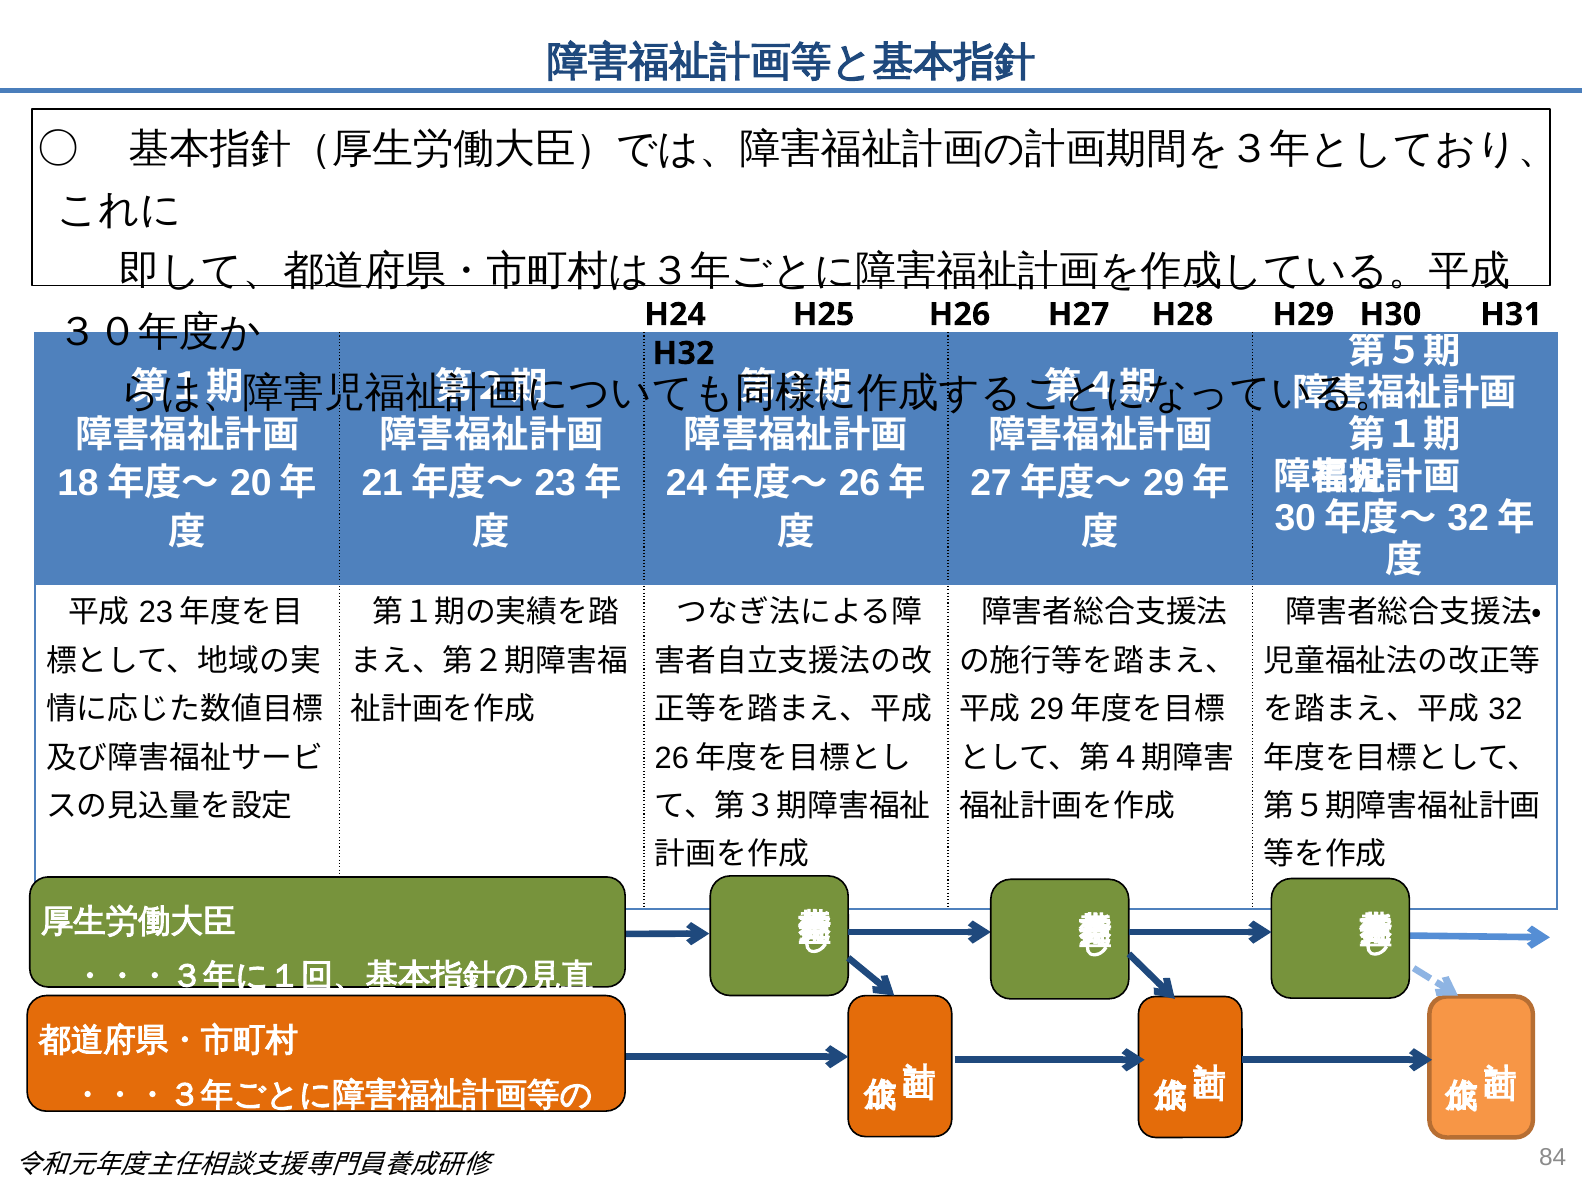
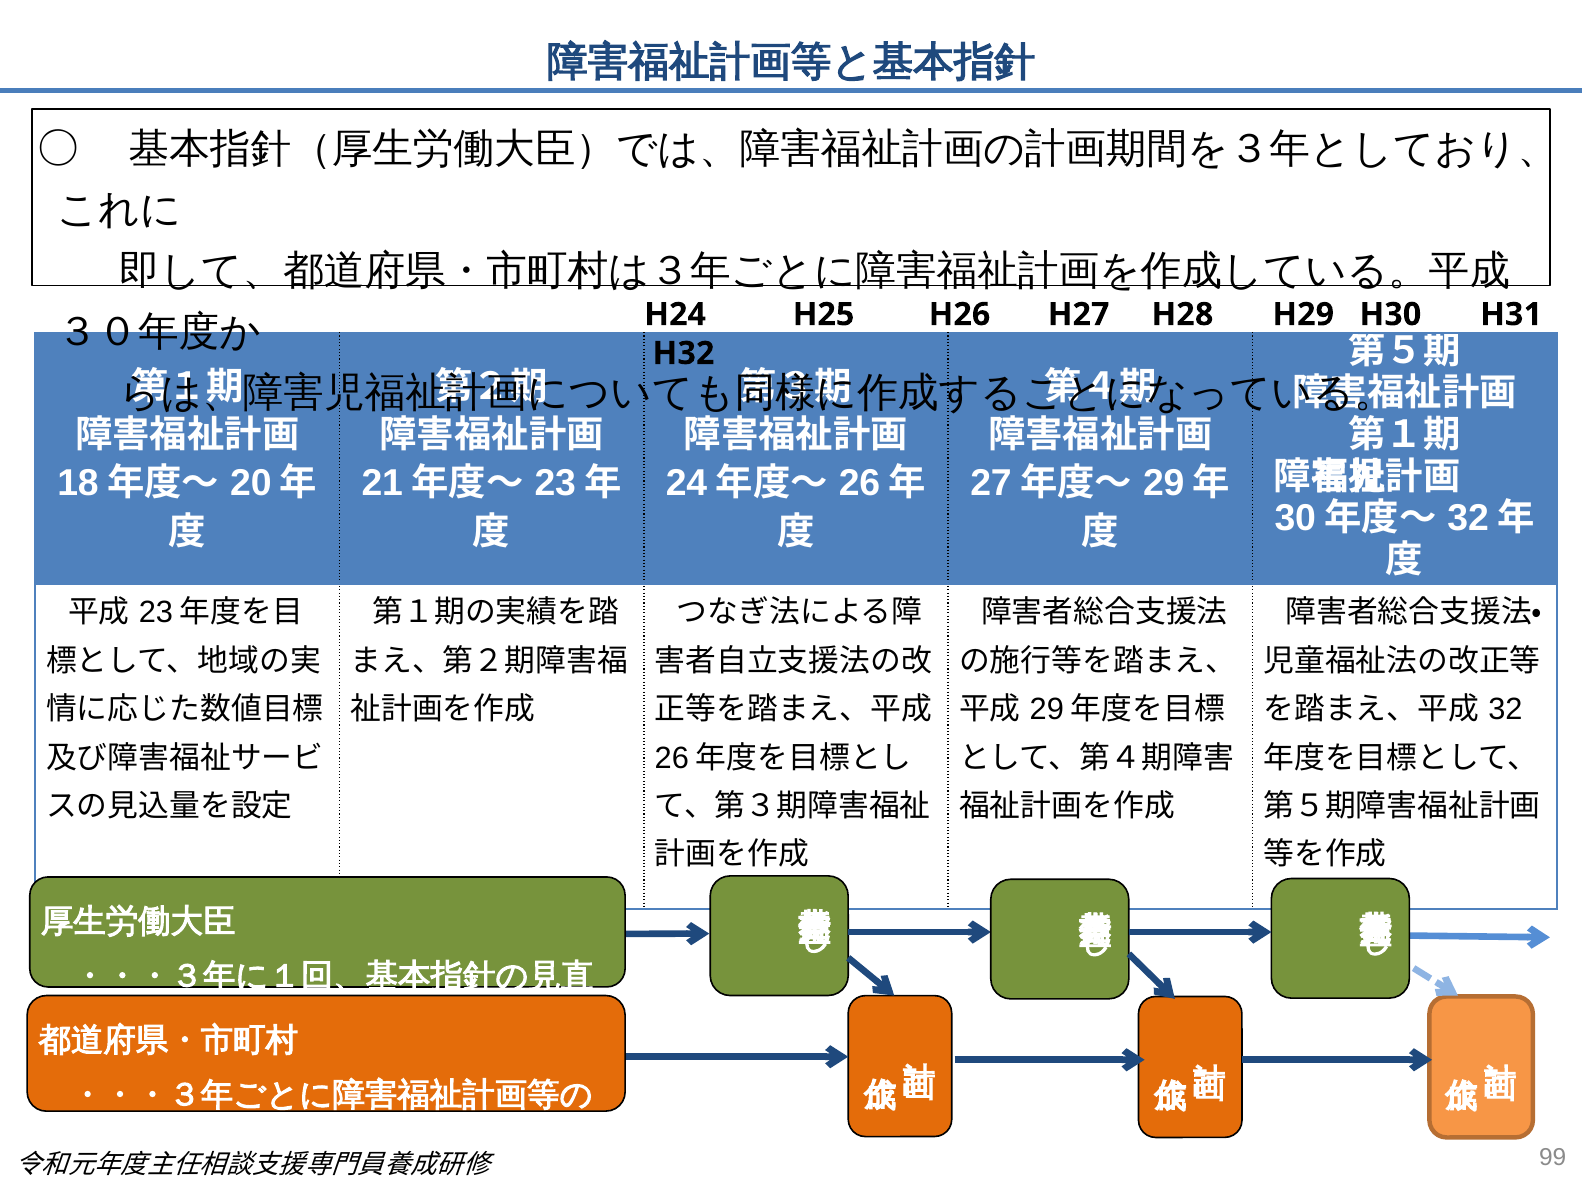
84: 84 -> 99
